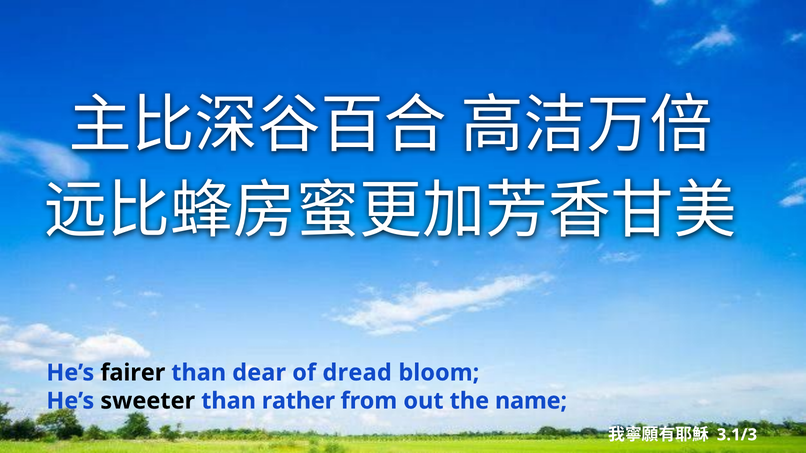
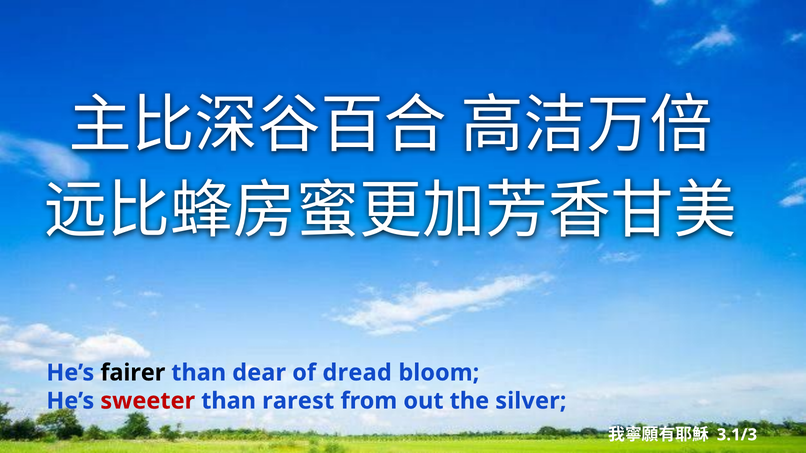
sweeter colour: black -> red
rather: rather -> rarest
name: name -> silver
